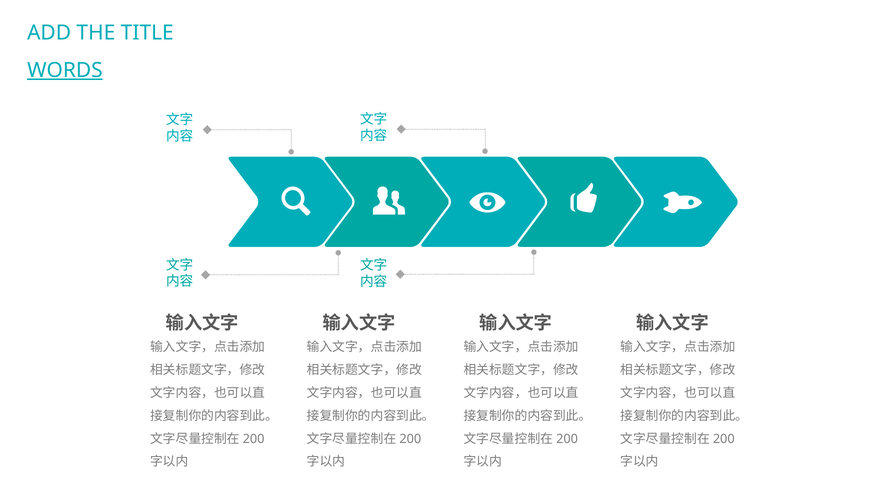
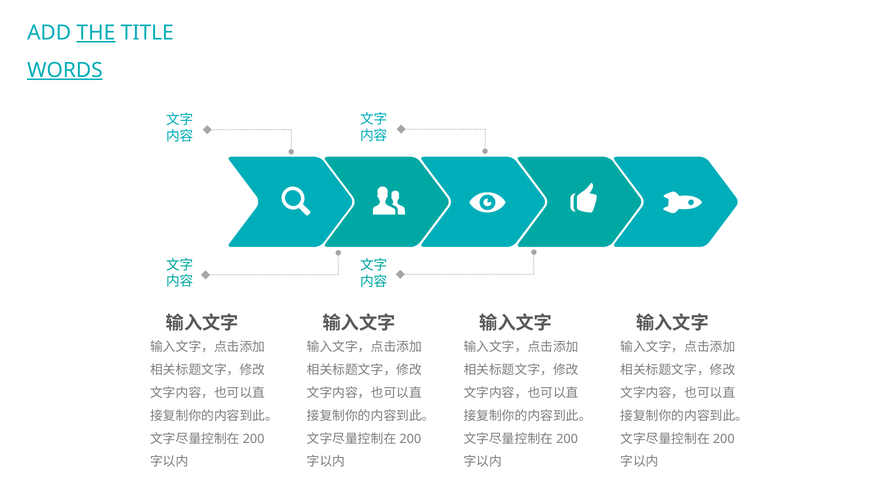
THE underline: none -> present
